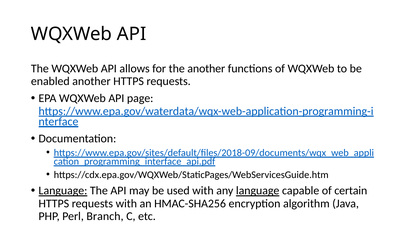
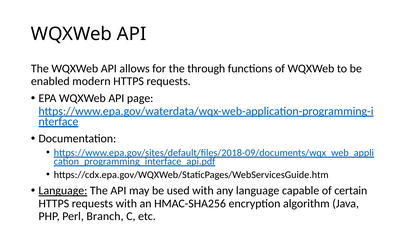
the another: another -> through
enabled another: another -> modern
language at (258, 191) underline: present -> none
